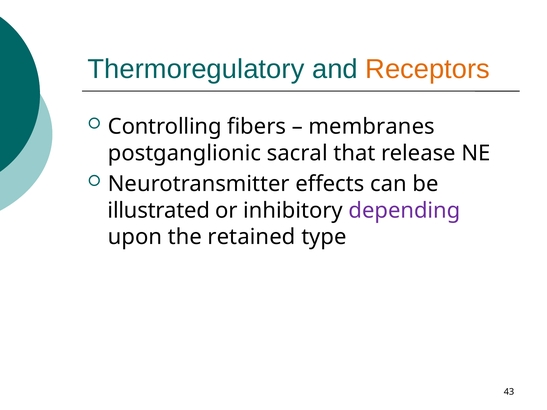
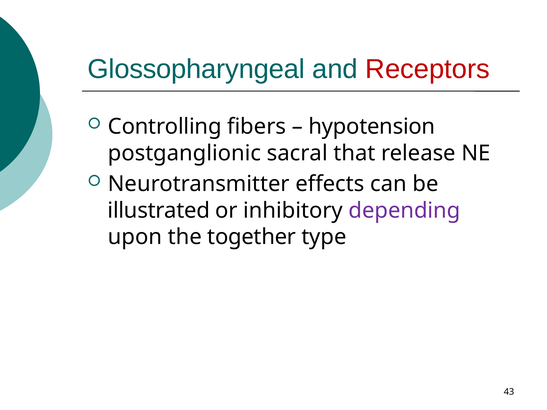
Thermoregulatory: Thermoregulatory -> Glossopharyngeal
Receptors colour: orange -> red
membranes: membranes -> hypotension
retained: retained -> together
